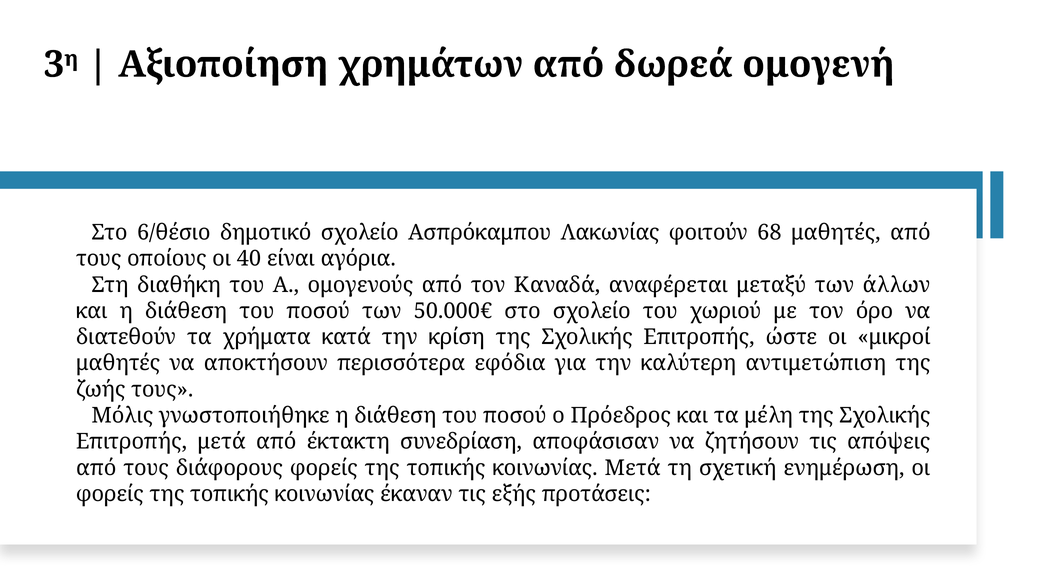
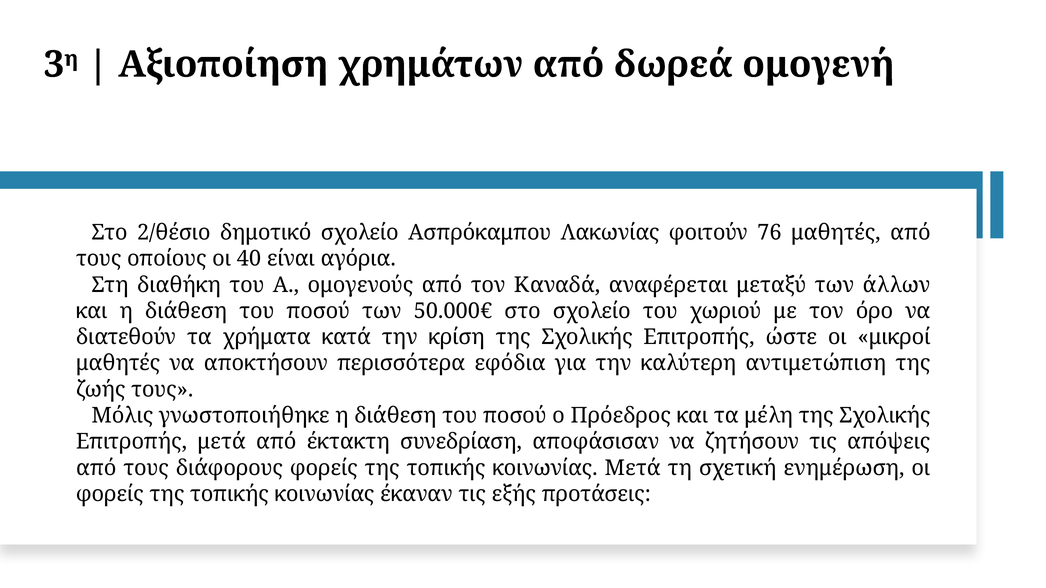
6/θέσιο: 6/θέσιο -> 2/θέσιο
68: 68 -> 76
